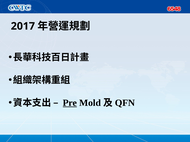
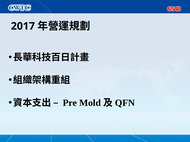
Pre underline: present -> none
